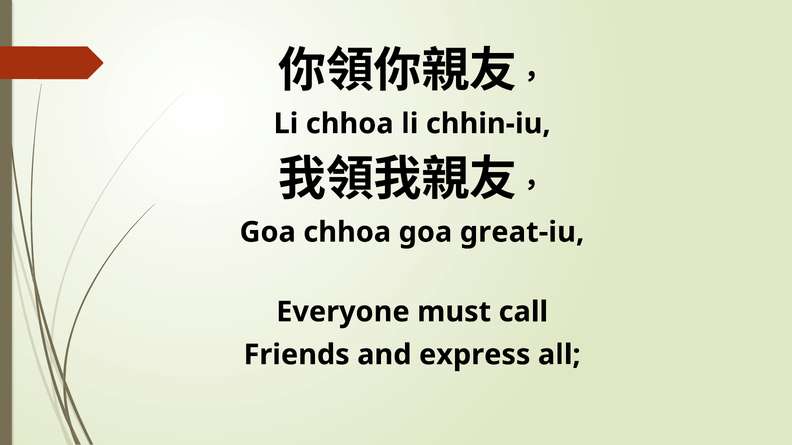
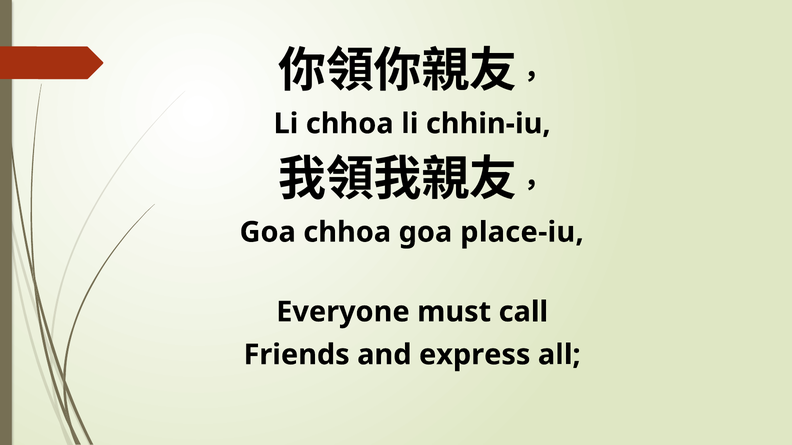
great-iu: great-iu -> place-iu
